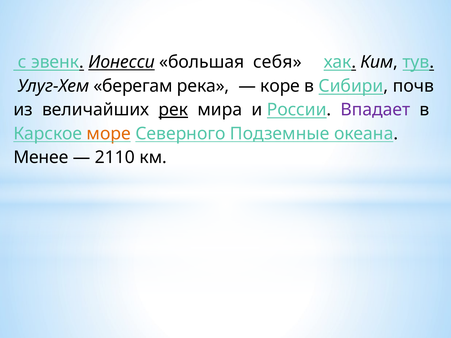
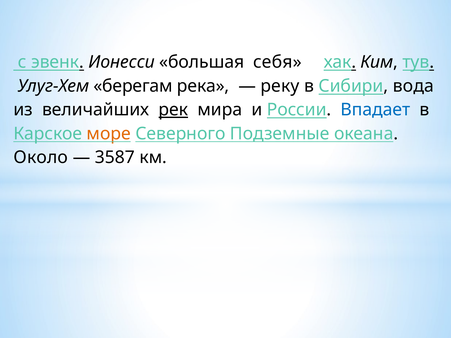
Ионесcи underline: present -> none
коре: коре -> реку
почв: почв -> вода
Впадает colour: purple -> blue
Менее: Менее -> Около
2110: 2110 -> 3587
